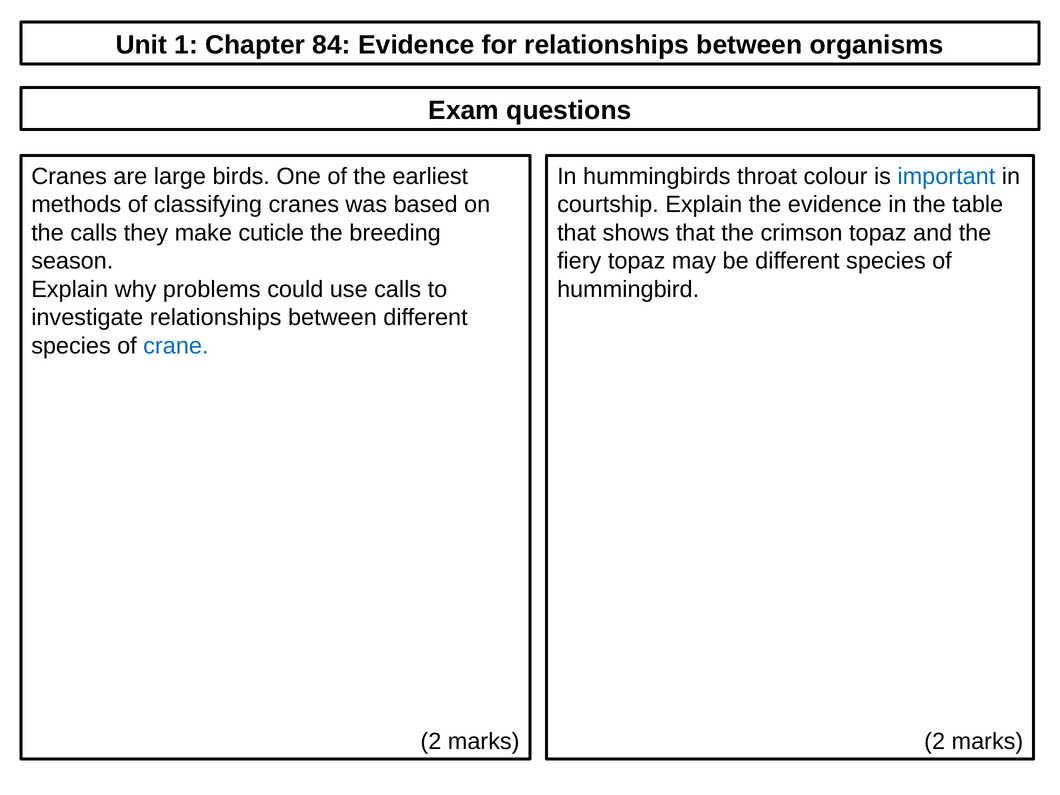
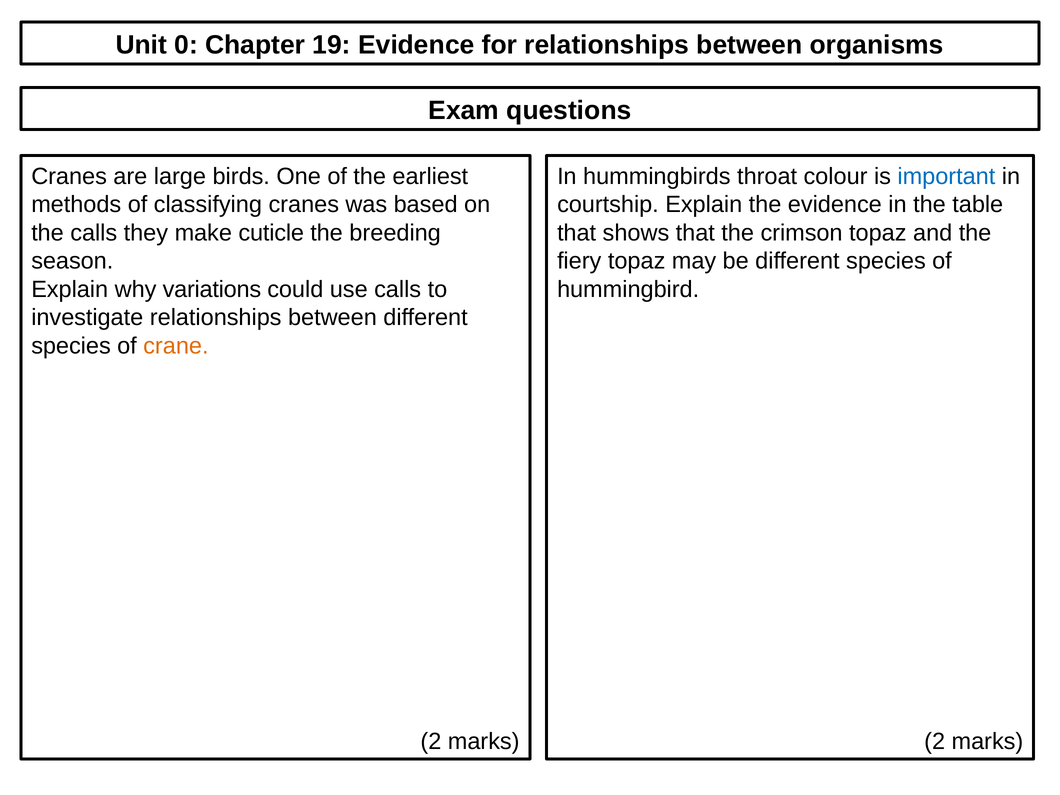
1: 1 -> 0
84: 84 -> 19
problems: problems -> variations
crane colour: blue -> orange
